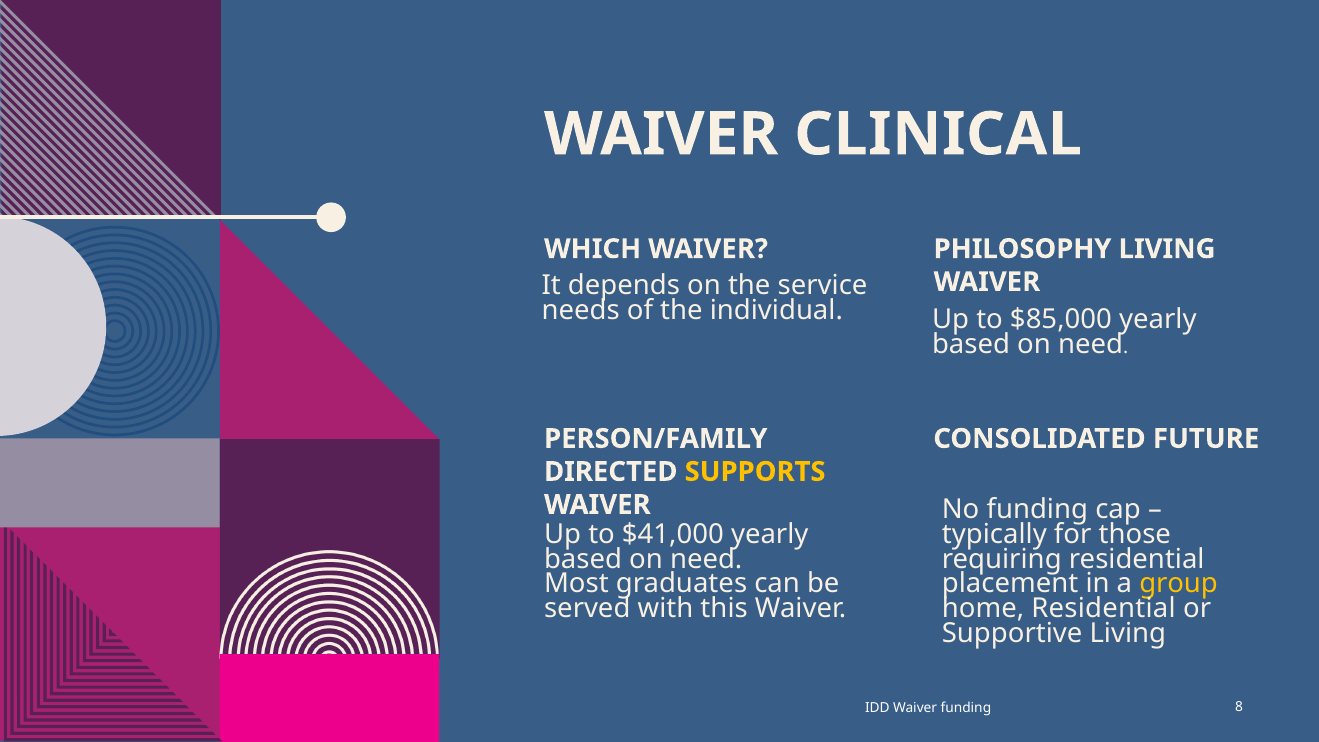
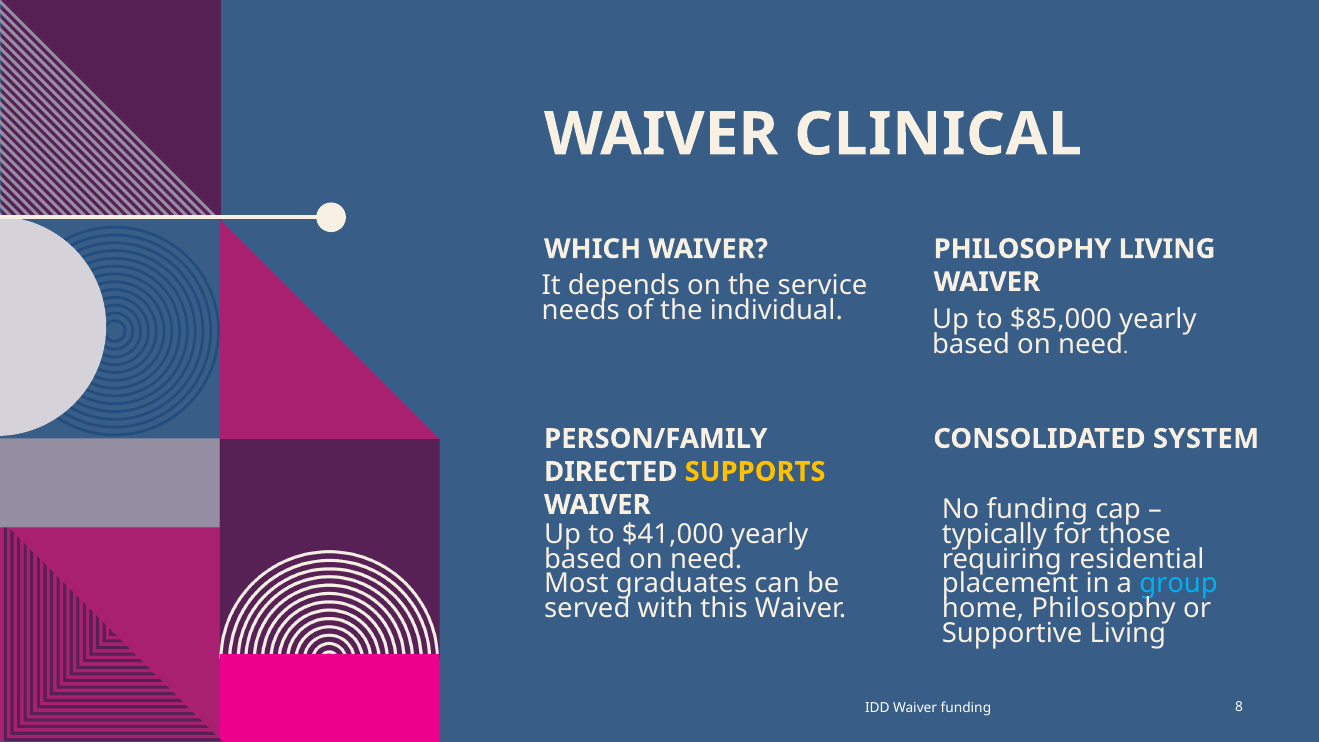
FUTURE: FUTURE -> SYSTEM
group colour: yellow -> light blue
home Residential: Residential -> Philosophy
